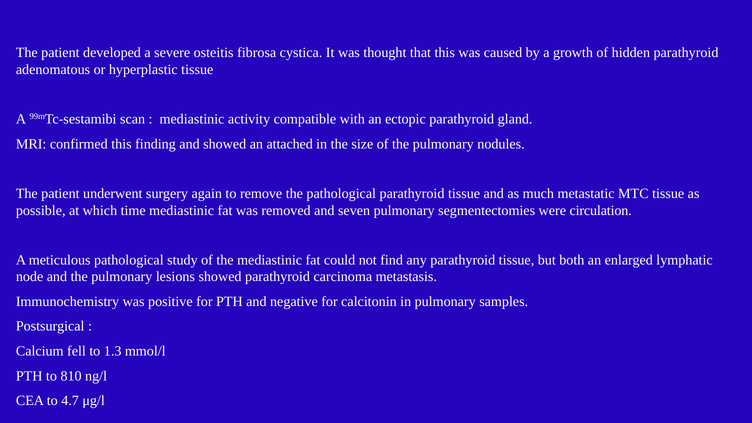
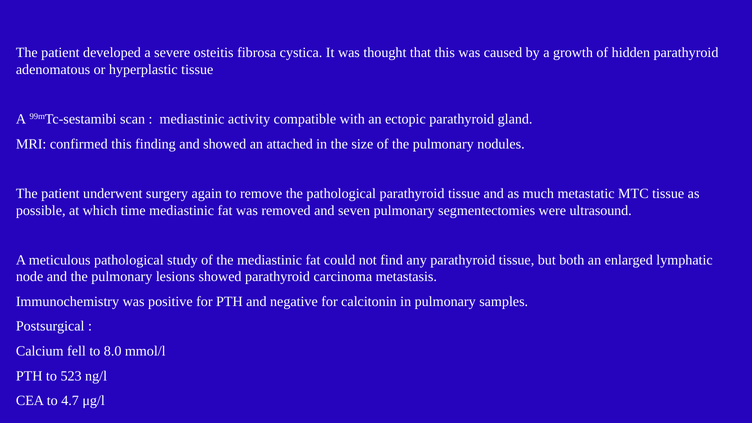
circulation: circulation -> ultrasound
1.3: 1.3 -> 8.0
810: 810 -> 523
